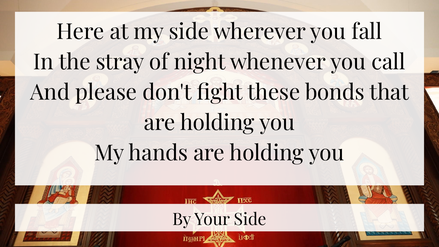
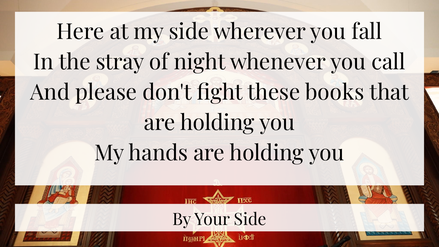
bonds: bonds -> books
